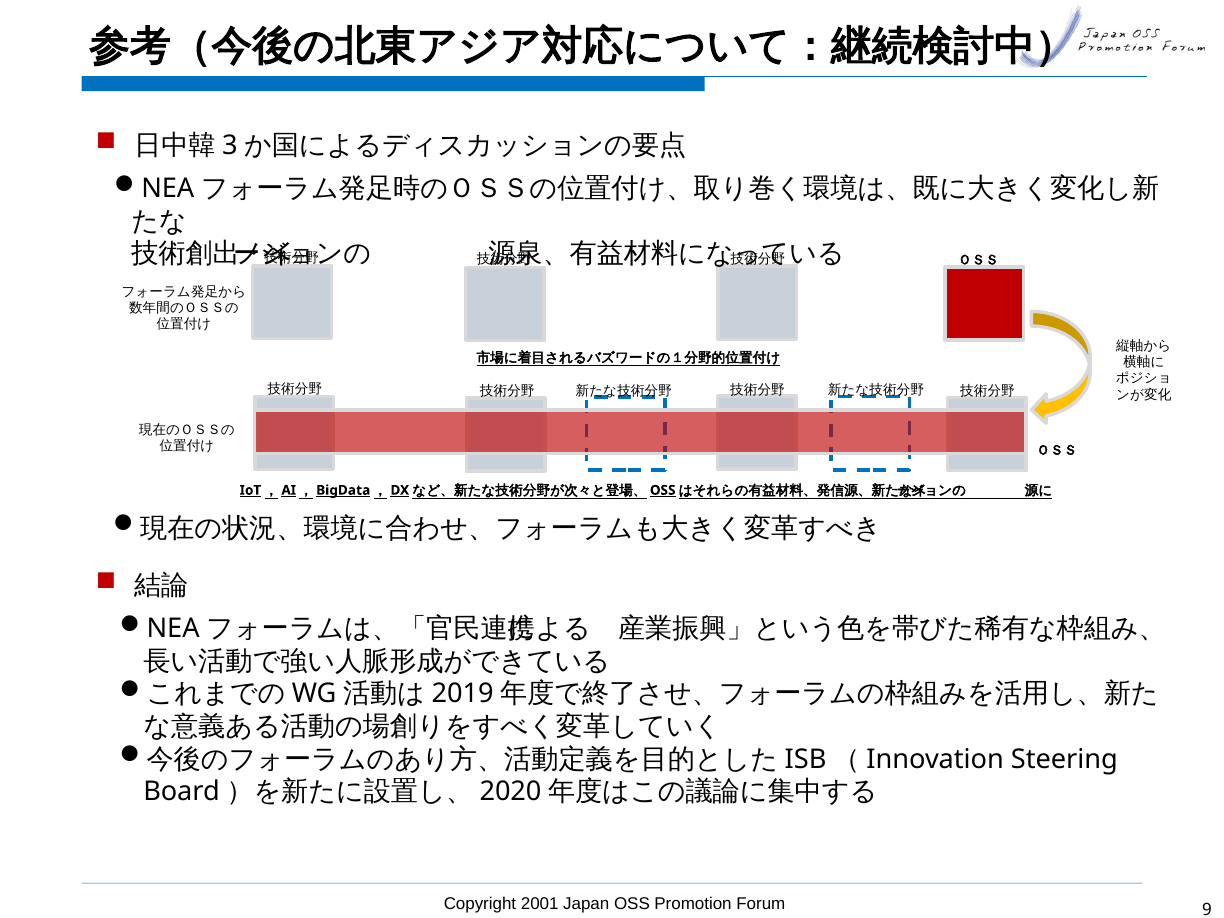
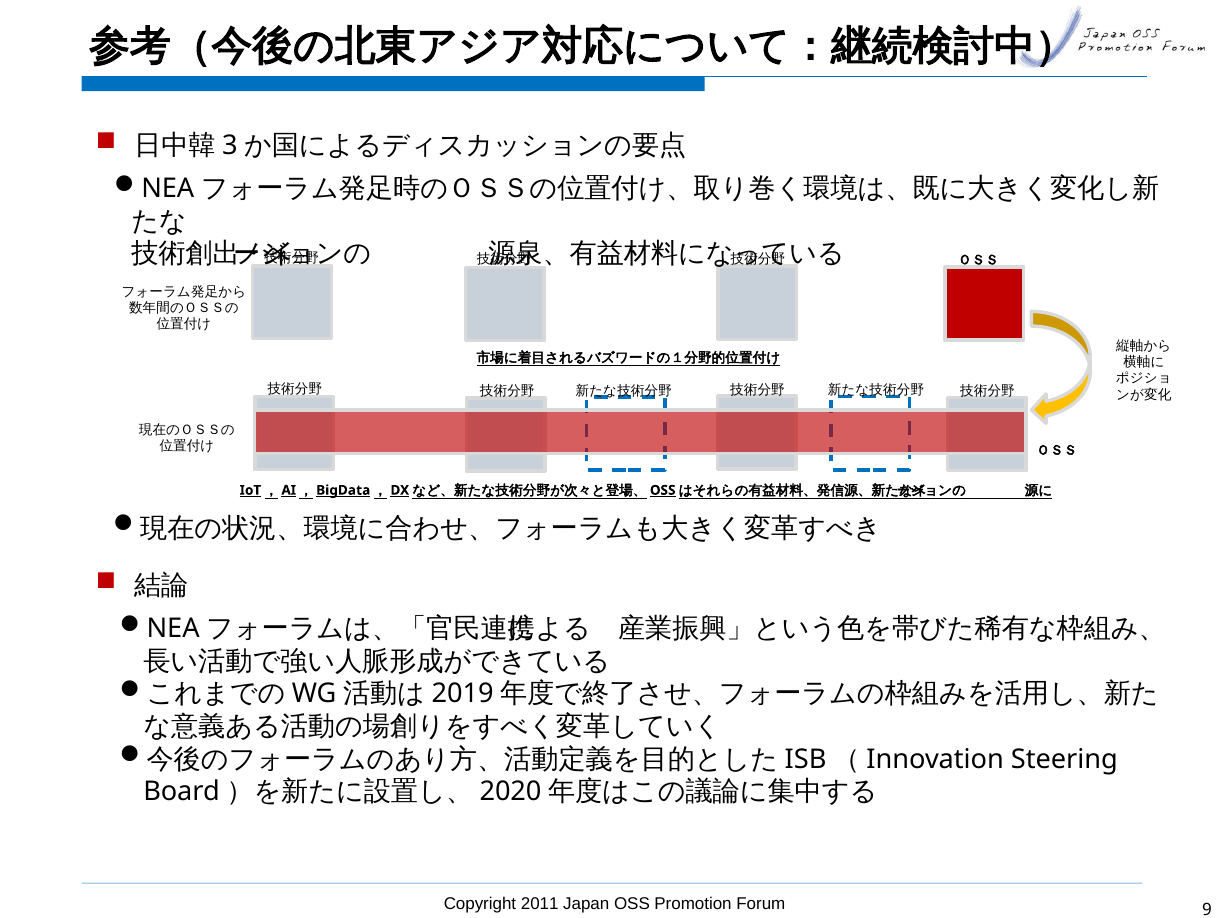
2001: 2001 -> 2011
